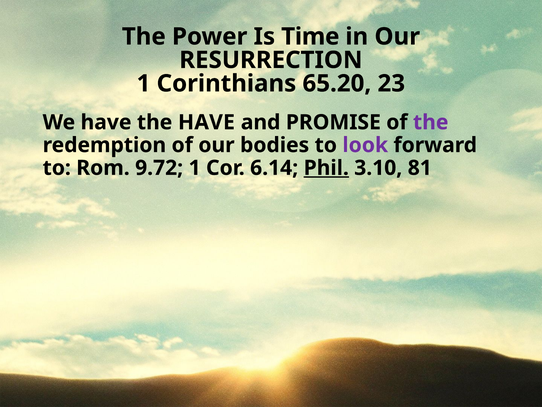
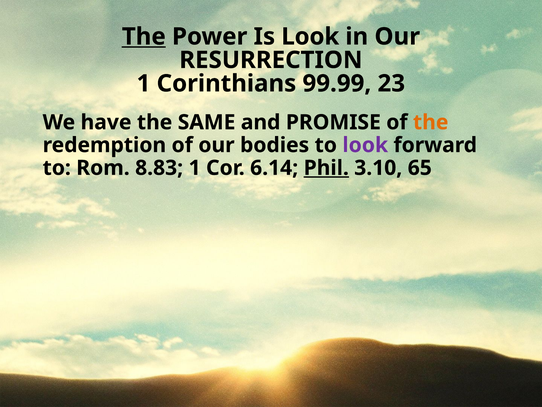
The at (144, 37) underline: none -> present
Is Time: Time -> Look
65.20: 65.20 -> 99.99
the HAVE: HAVE -> SAME
the at (431, 122) colour: purple -> orange
9.72: 9.72 -> 8.83
81: 81 -> 65
